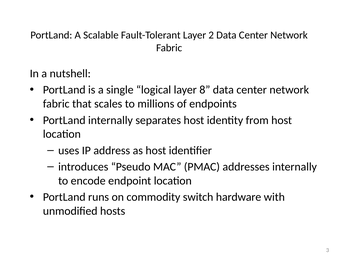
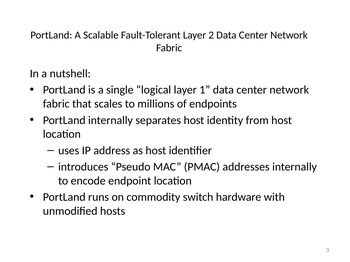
8: 8 -> 1
